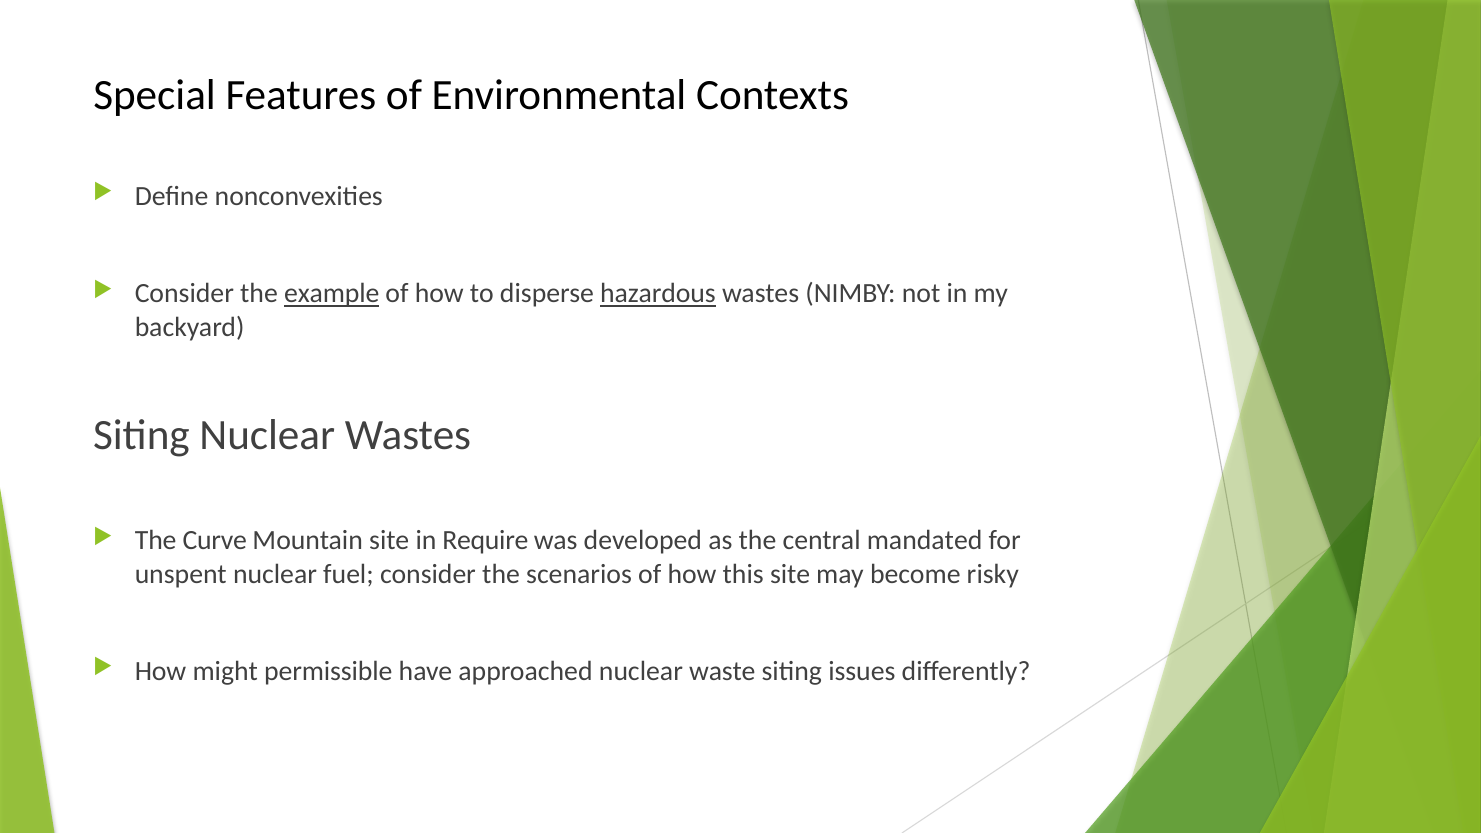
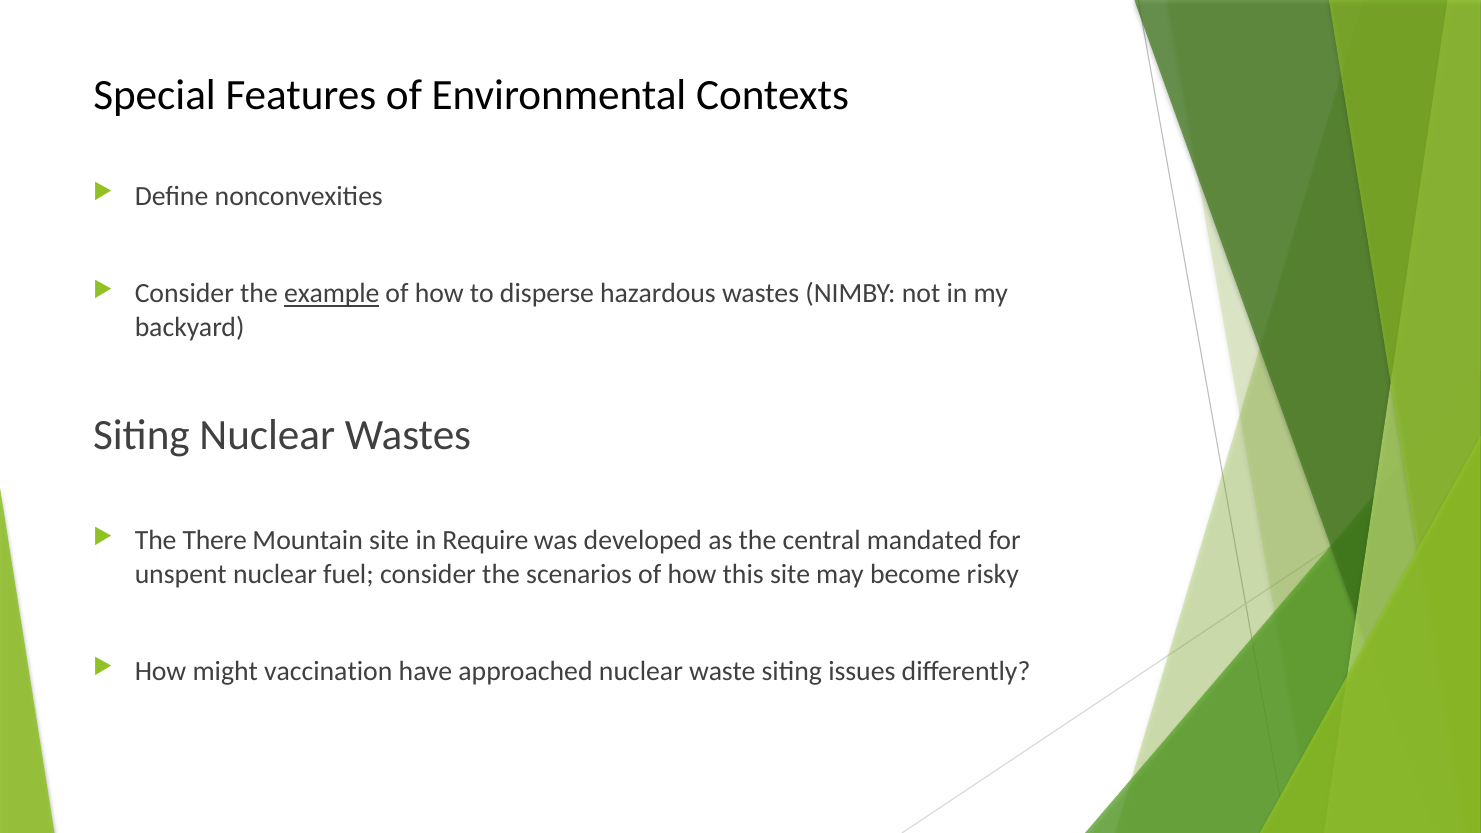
hazardous underline: present -> none
Curve: Curve -> There
permissible: permissible -> vaccination
